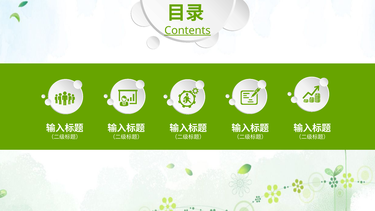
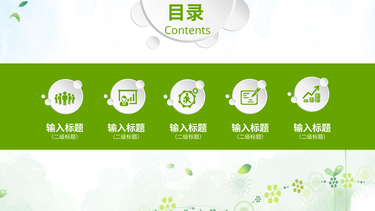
Contents underline: present -> none
